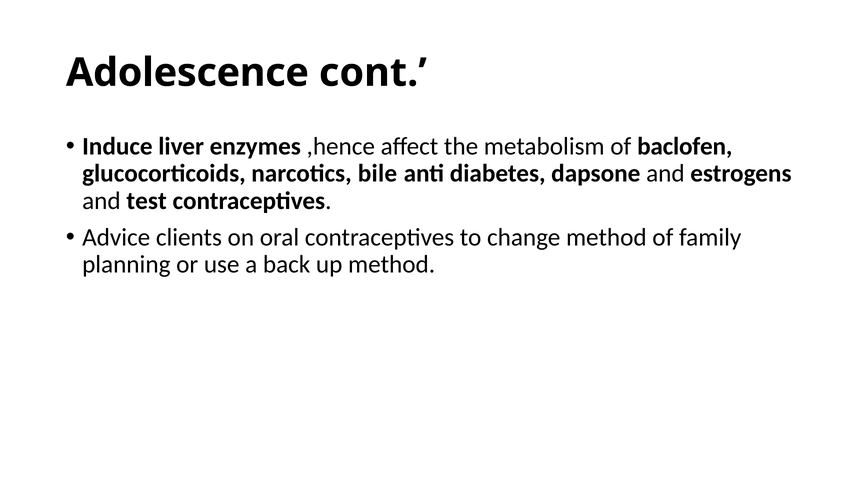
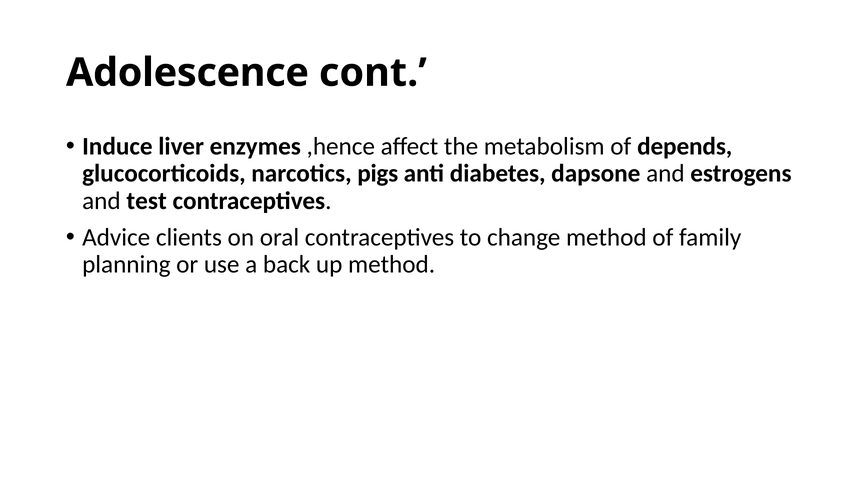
baclofen: baclofen -> depends
bile: bile -> pigs
